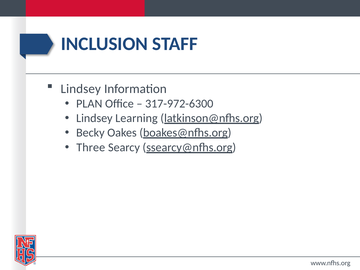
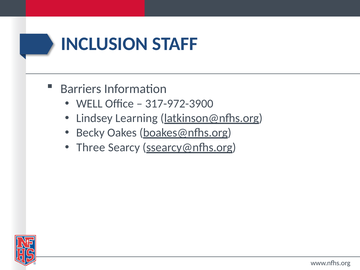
Lindsey at (81, 89): Lindsey -> Barriers
PLAN: PLAN -> WELL
317-972-6300: 317-972-6300 -> 317-972-3900
